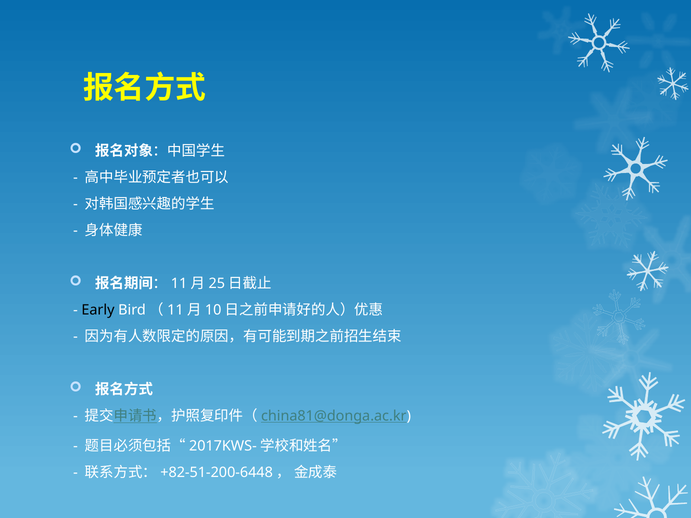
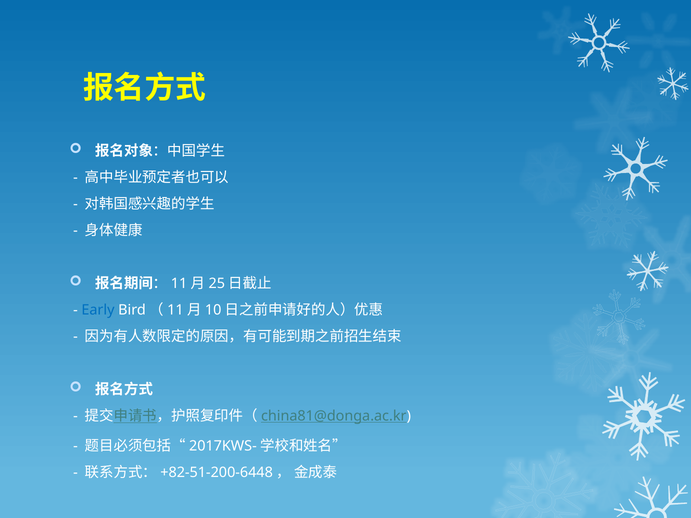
Early colour: black -> blue
